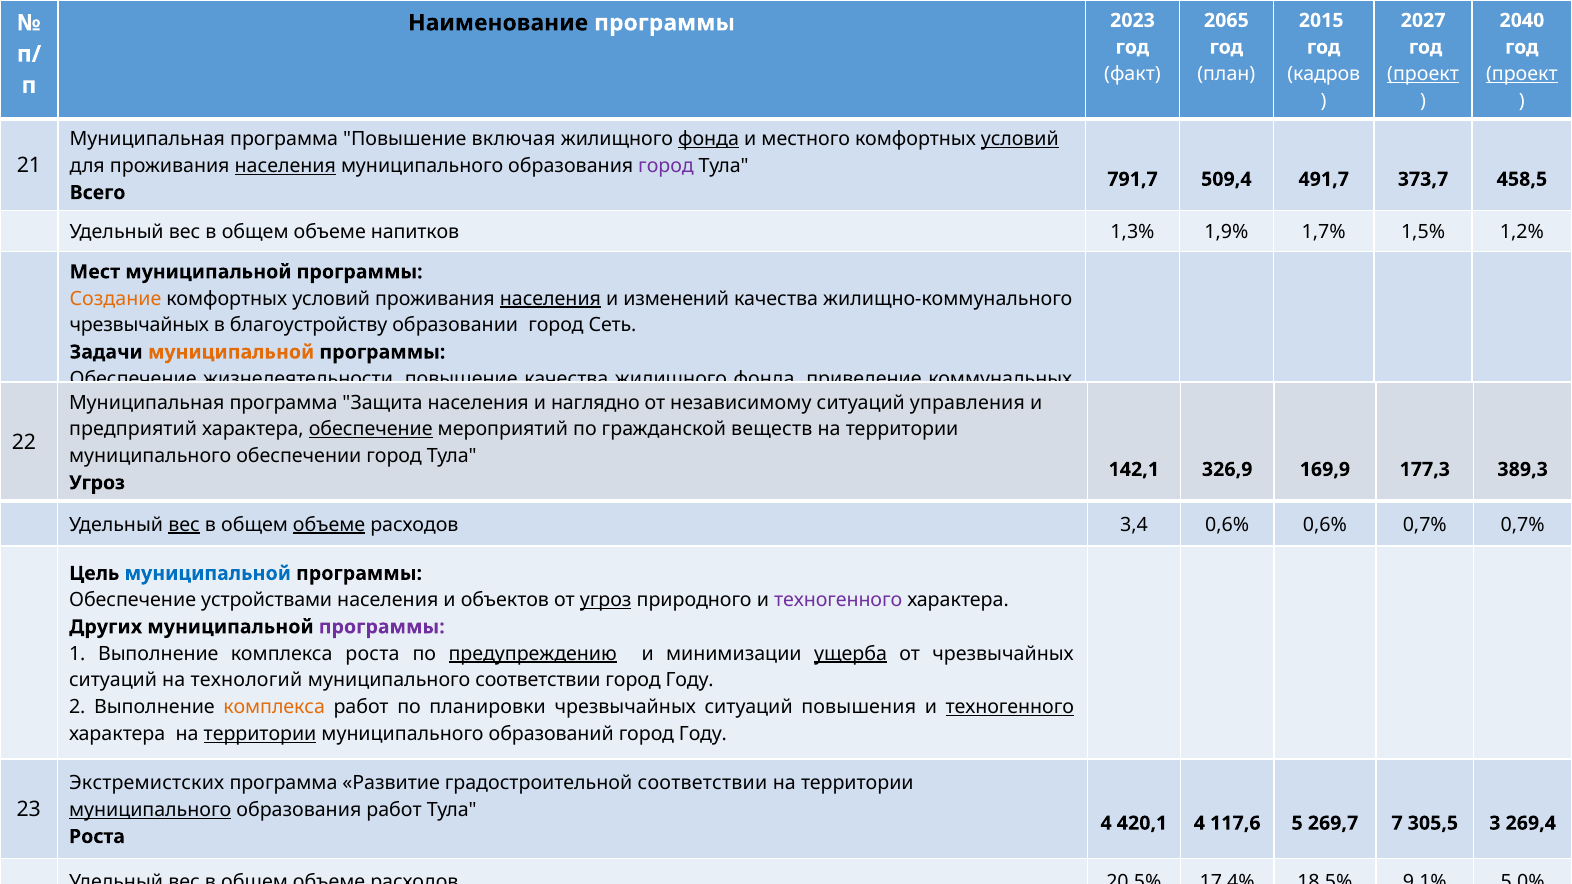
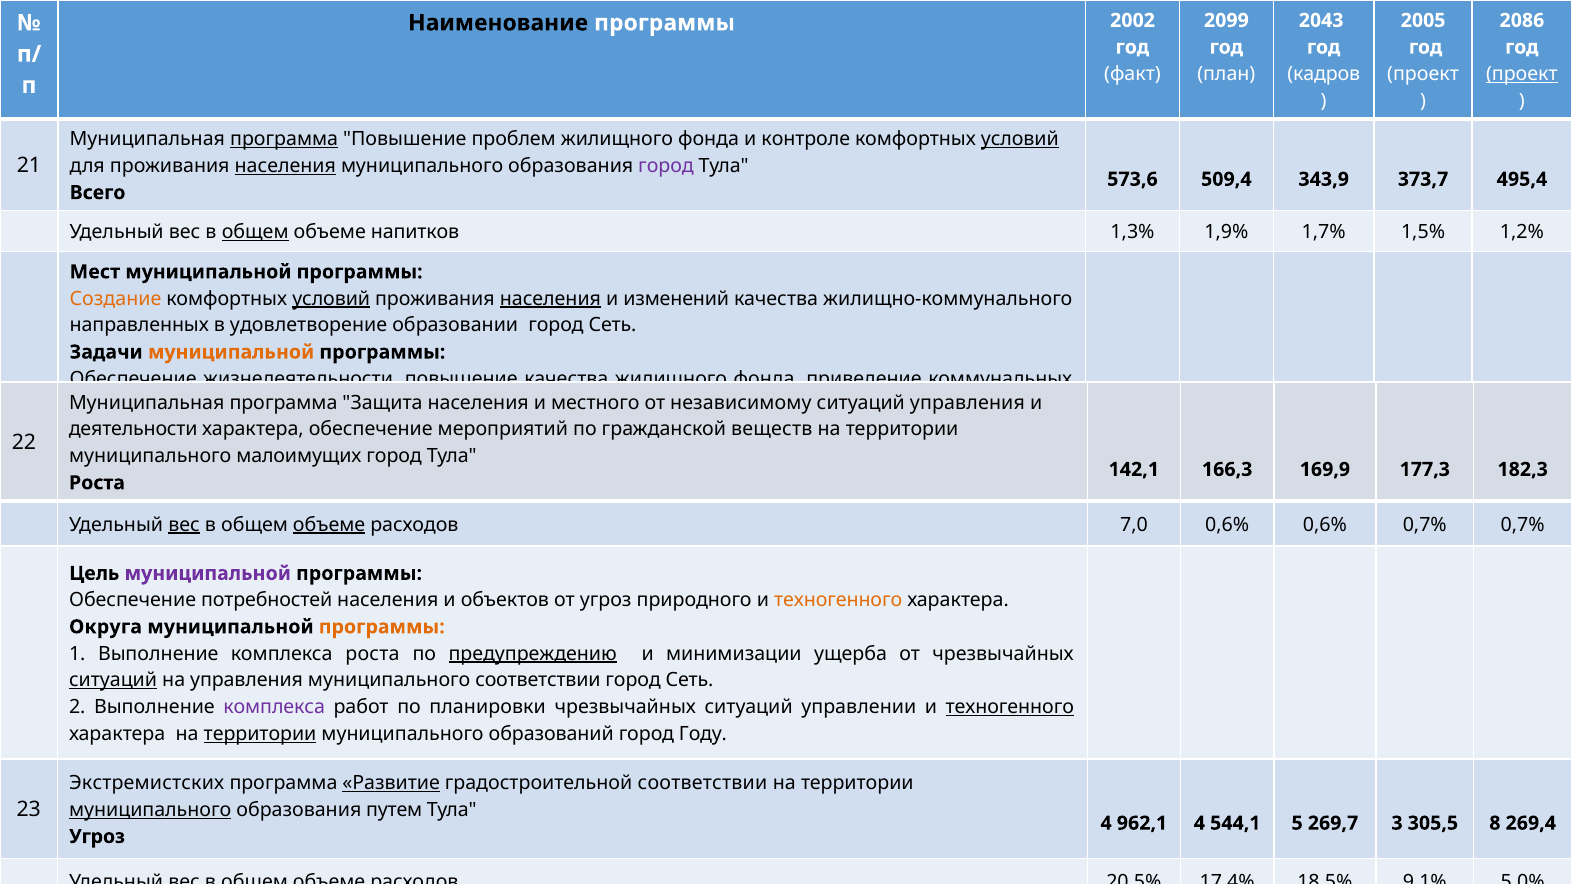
2065: 2065 -> 2099
2015: 2015 -> 2043
2027: 2027 -> 2005
2040: 2040 -> 2086
2023: 2023 -> 2002
проект at (1423, 74) underline: present -> none
программа at (284, 139) underline: none -> present
включая: включая -> проблем
фонда at (709, 139) underline: present -> none
местного: местного -> контроле
791,7: 791,7 -> 573,6
491,7: 491,7 -> 343,9
458,5: 458,5 -> 495,4
общем at (255, 232) underline: none -> present
условий at (331, 299) underline: none -> present
чрезвычайных at (139, 325): чрезвычайных -> направленных
благоустройству: благоустройству -> удовлетворение
наглядно: наглядно -> местного
предприятий: предприятий -> деятельности
обеспечение at (371, 429) underline: present -> none
обеспечении: обеспечении -> малоимущих
326,9: 326,9 -> 166,3
389,3: 389,3 -> 182,3
Угроз at (97, 483): Угроз -> Роста
3,4: 3,4 -> 7,0
муниципальной at (208, 574) colour: blue -> purple
устройствами: устройствами -> потребностей
угроз at (606, 600) underline: present -> none
техногенного at (838, 600) colour: purple -> orange
Других: Других -> Округа
программы at (382, 627) colour: purple -> orange
ущерба underline: present -> none
ситуаций at (113, 680) underline: none -> present
на технологий: технологий -> управления
Году at (690, 680): Году -> Сеть
комплекса at (274, 707) colour: orange -> purple
повышения: повышения -> управлении
Развитие underline: none -> present
образования работ: работ -> путем
420,1: 420,1 -> 962,1
117,6: 117,6 -> 544,1
7: 7 -> 3
3: 3 -> 8
Роста at (97, 837): Роста -> Угроз
